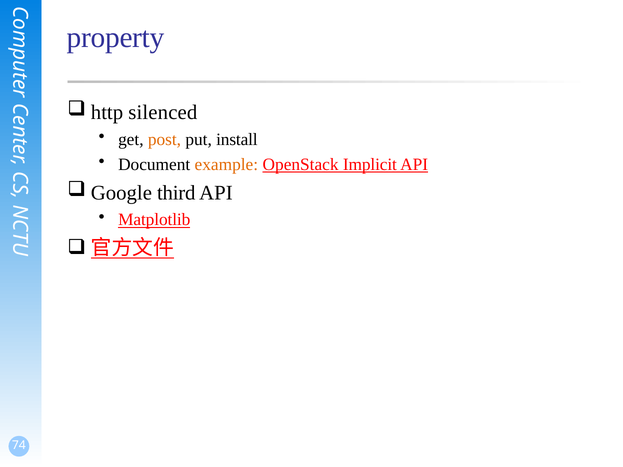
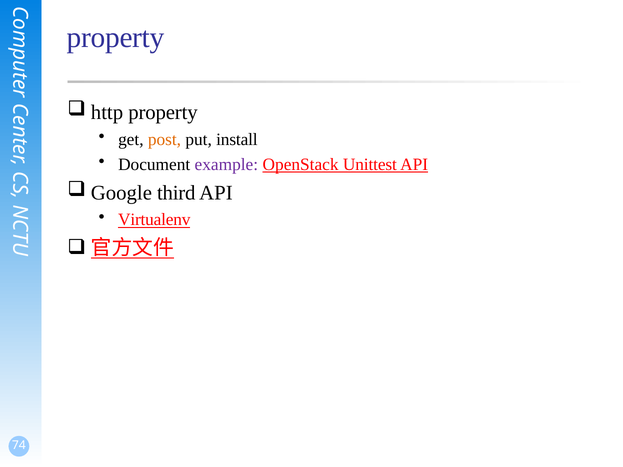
silenced at (163, 113): silenced -> property
example colour: orange -> purple
Implicit: Implicit -> Unittest
Matplotlib: Matplotlib -> Virtualenv
